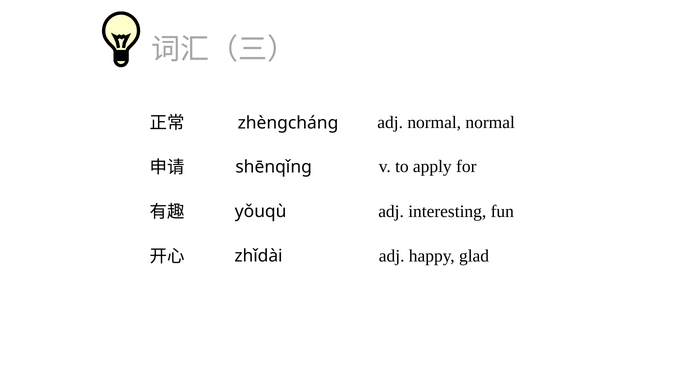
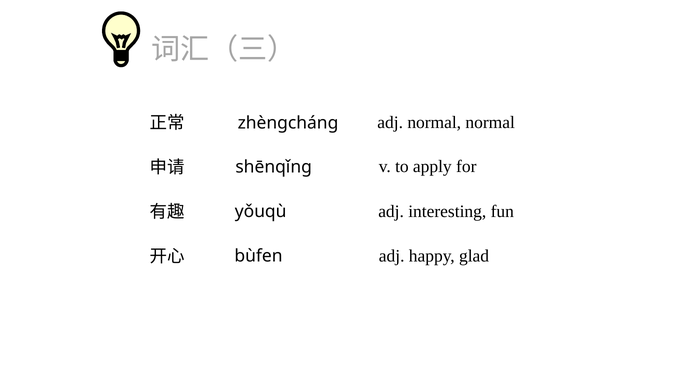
zhǐdài: zhǐdài -> bùfen
